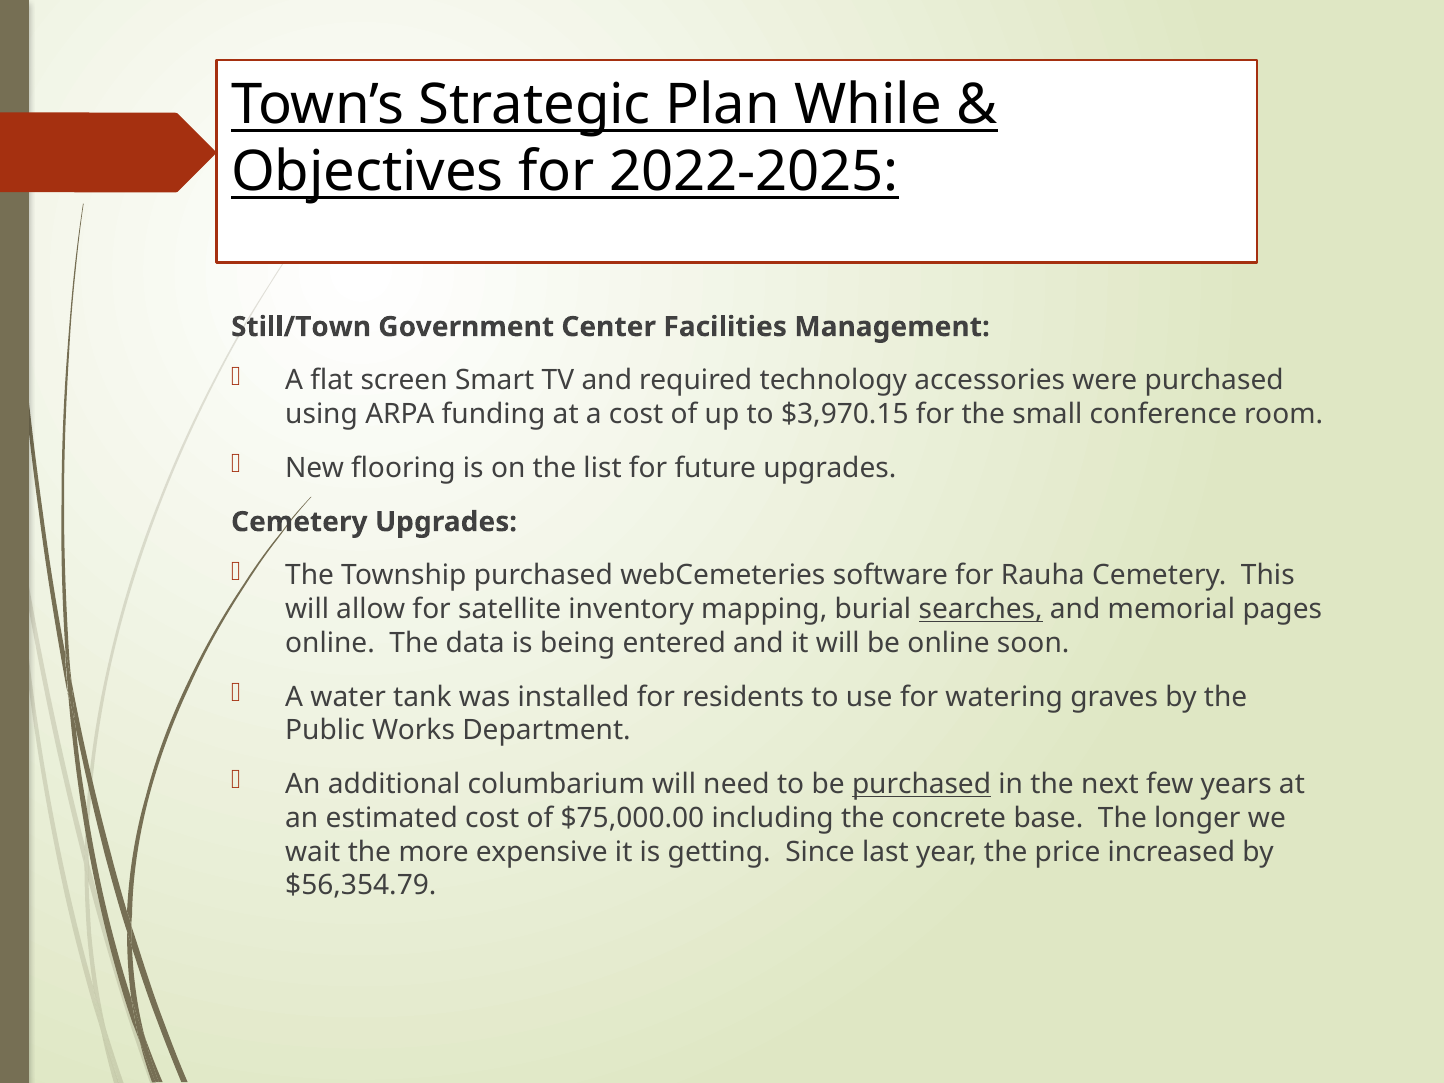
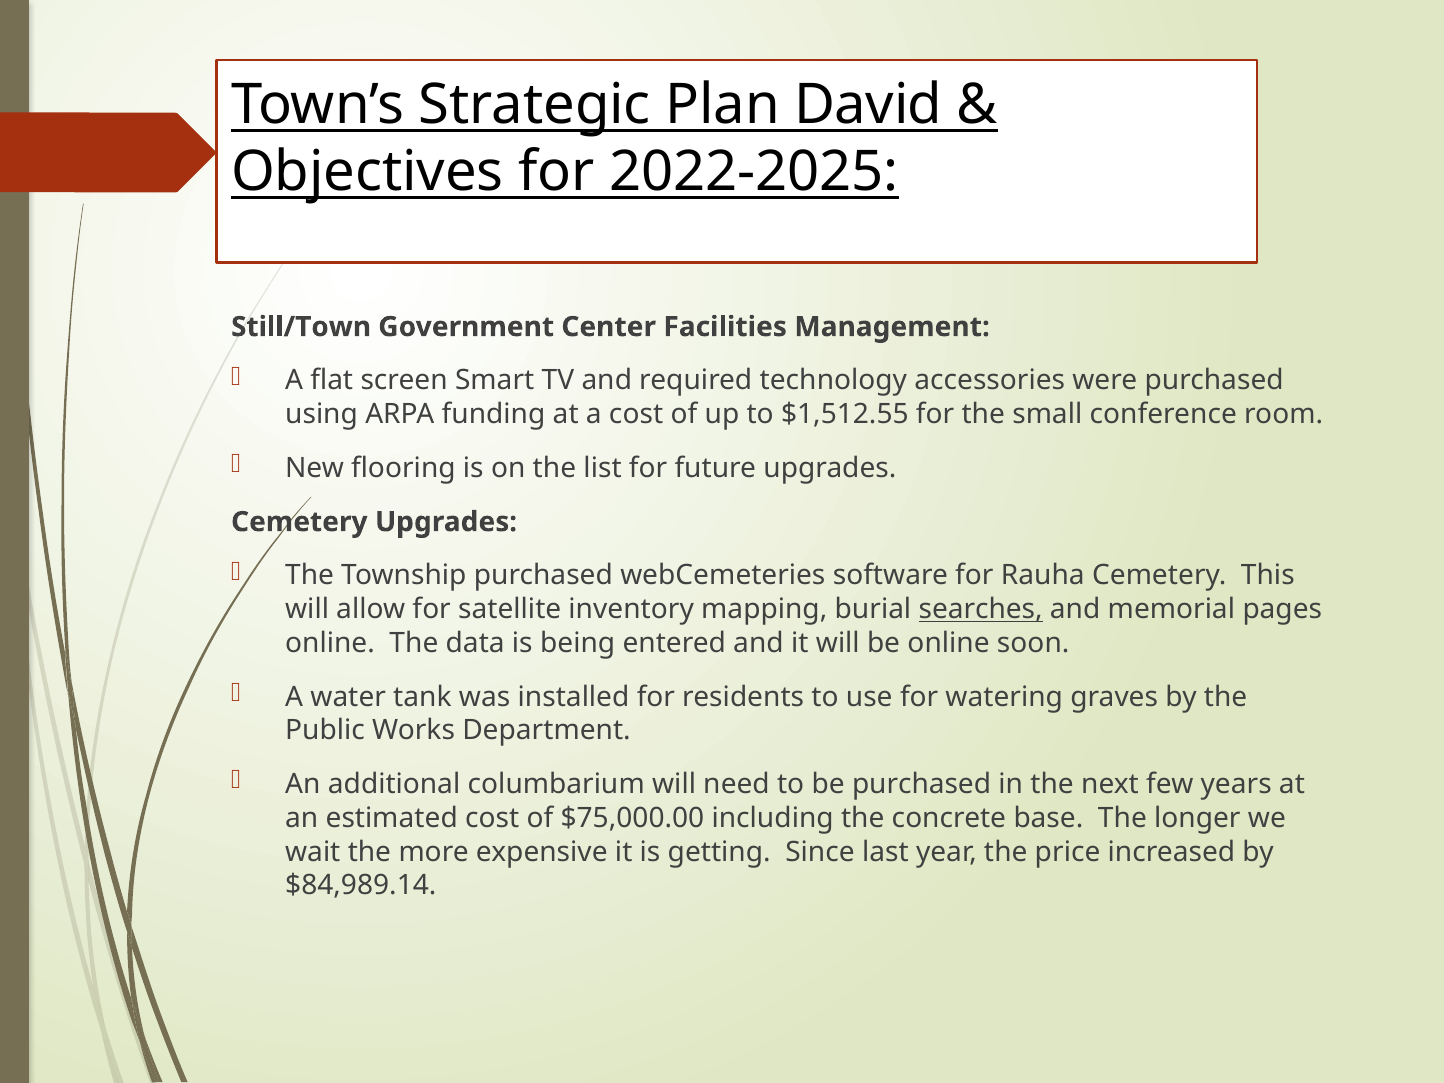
While: While -> David
$3,970.15: $3,970.15 -> $1,512.55
purchased at (922, 784) underline: present -> none
$56,354.79: $56,354.79 -> $84,989.14
